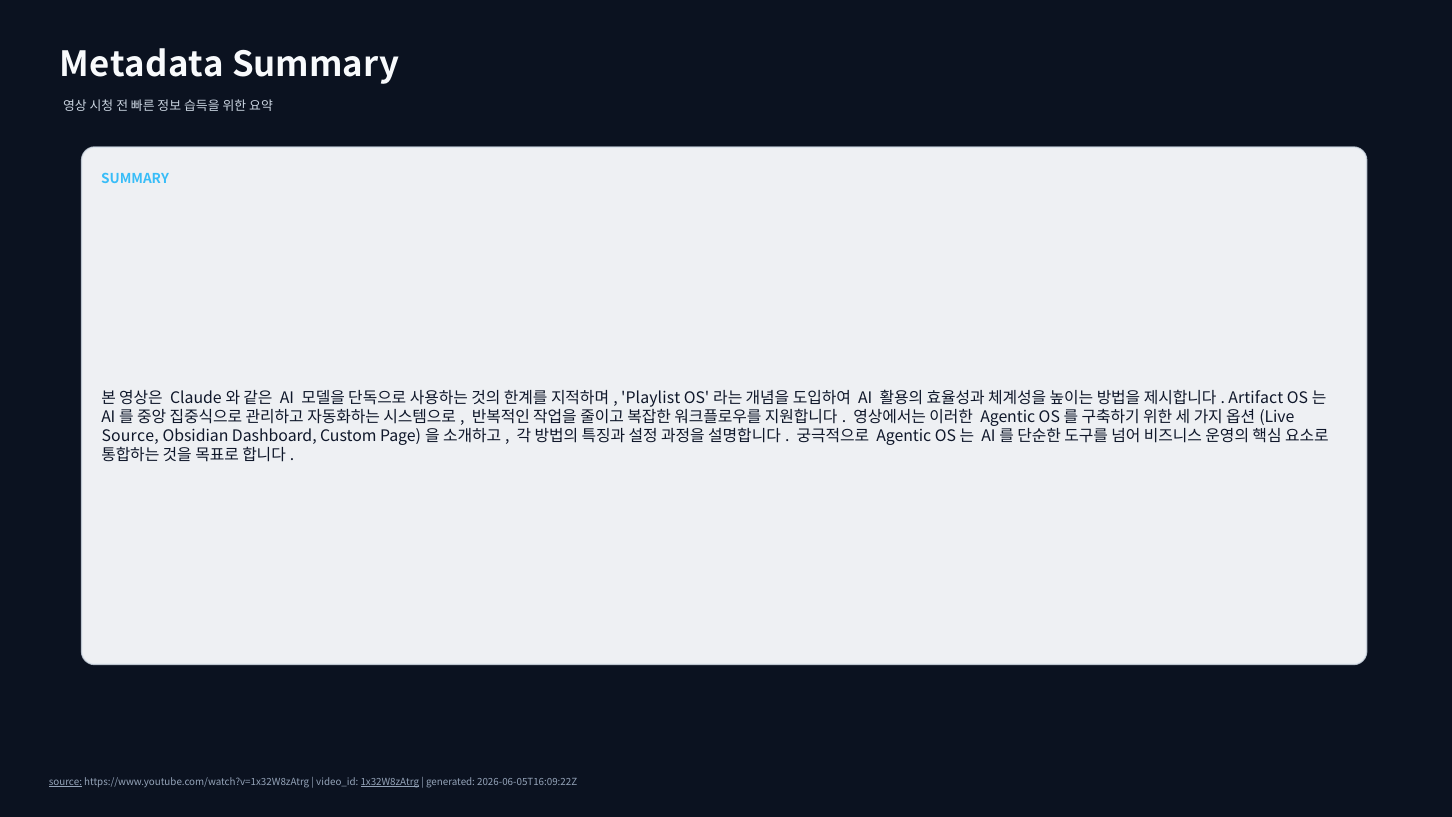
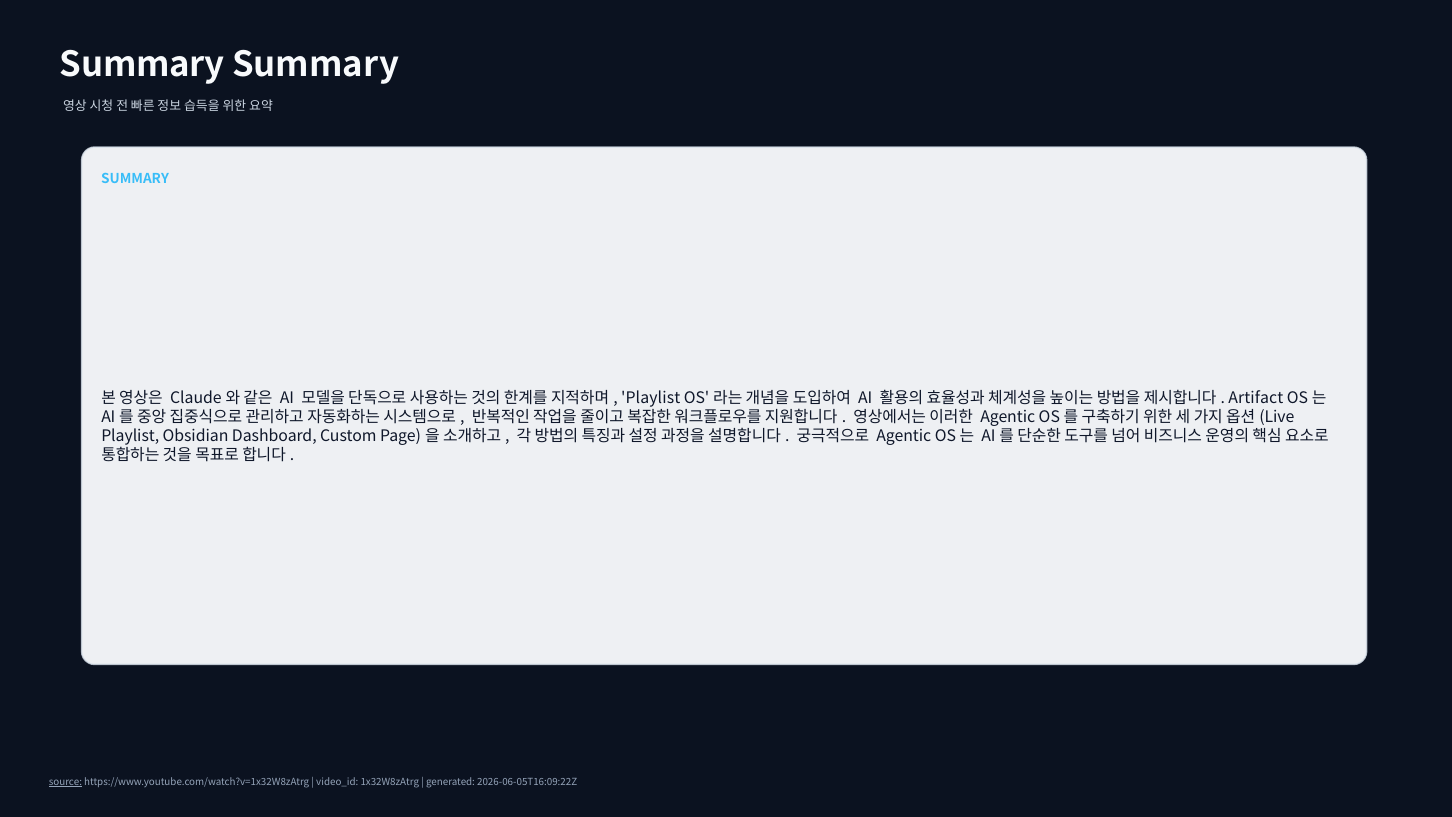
Metadata at (142, 65): Metadata -> Summary
Source at (130, 436): Source -> Playlist
1x32W8zAtrg underline: present -> none
